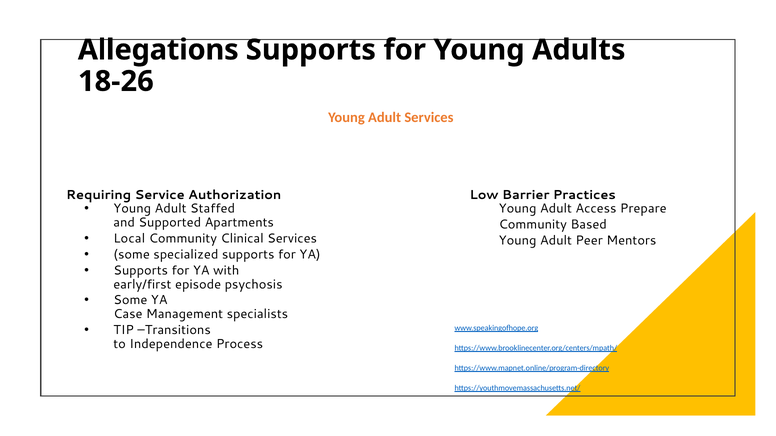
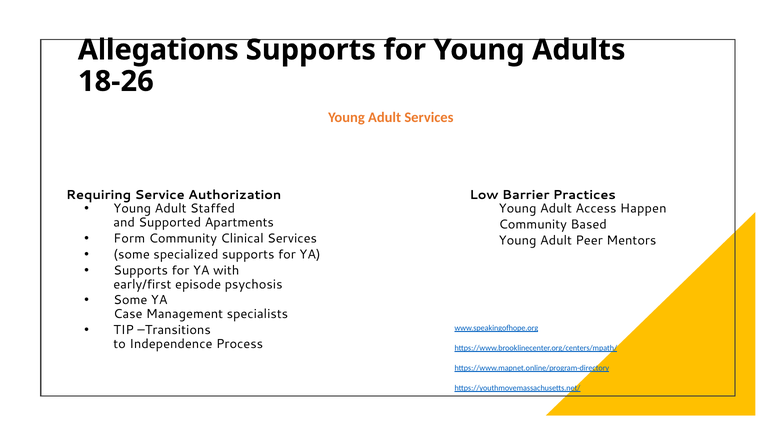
Prepare: Prepare -> Happen
Local: Local -> Form
